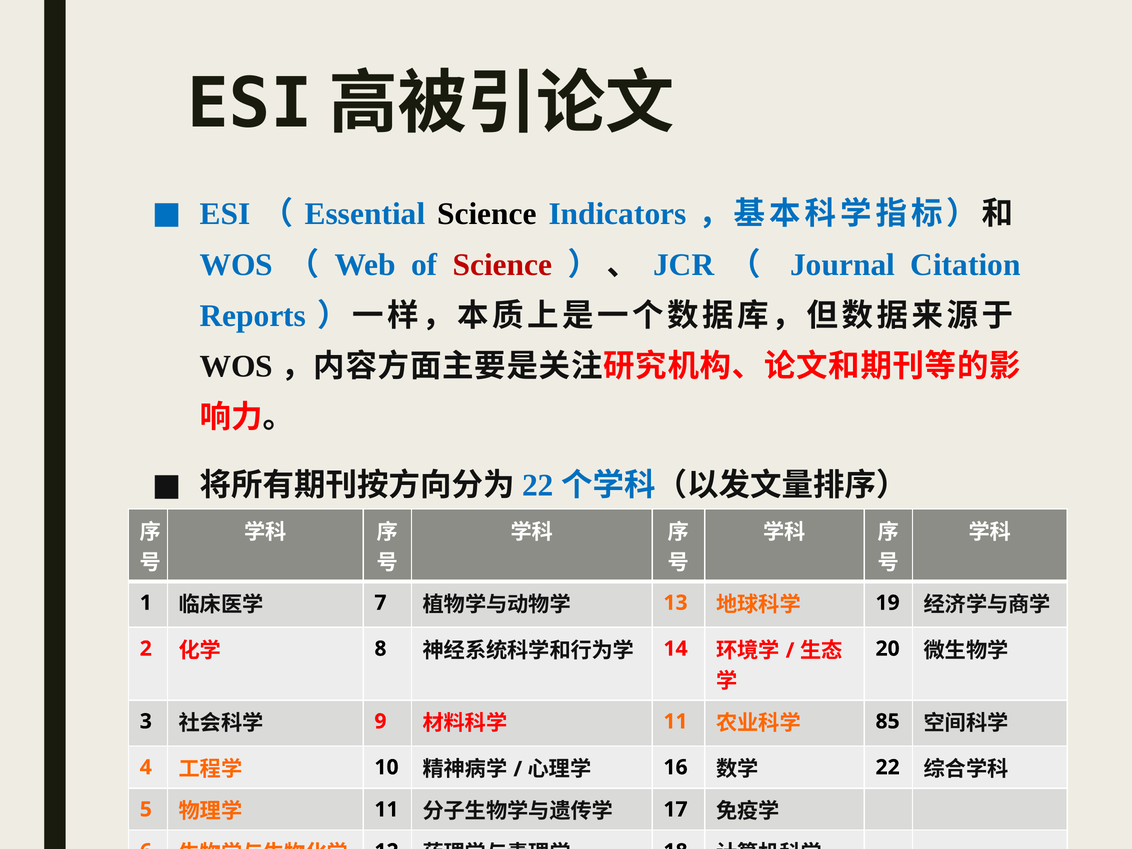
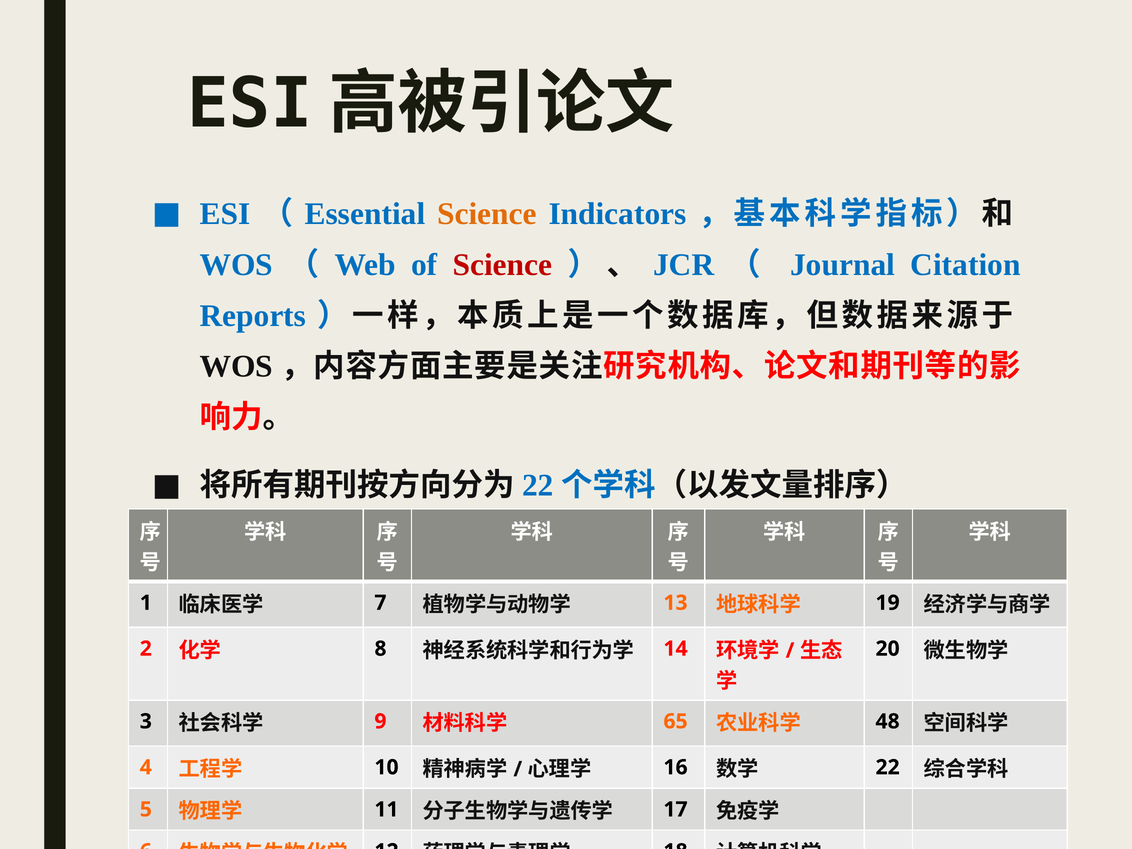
Science at (487, 214) colour: black -> orange
11 at (676, 721): 11 -> 65
85: 85 -> 48
